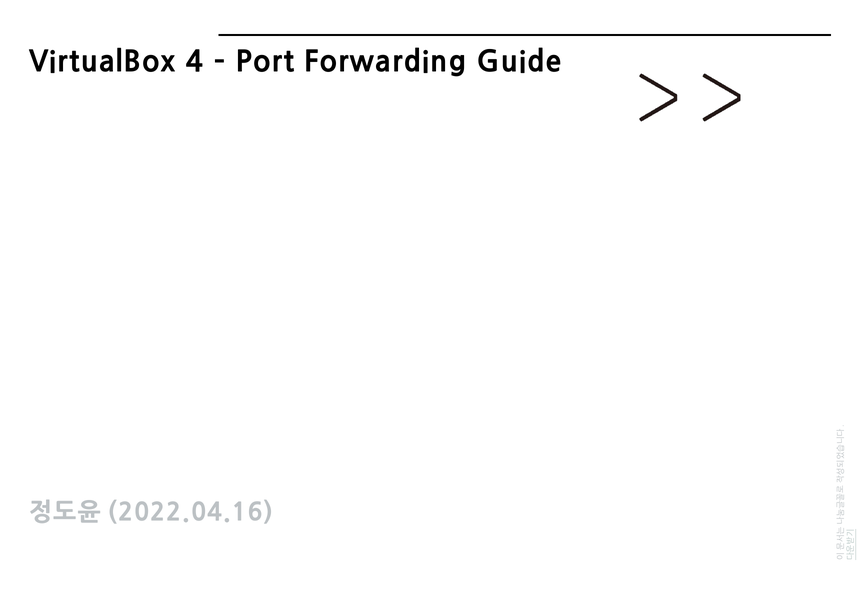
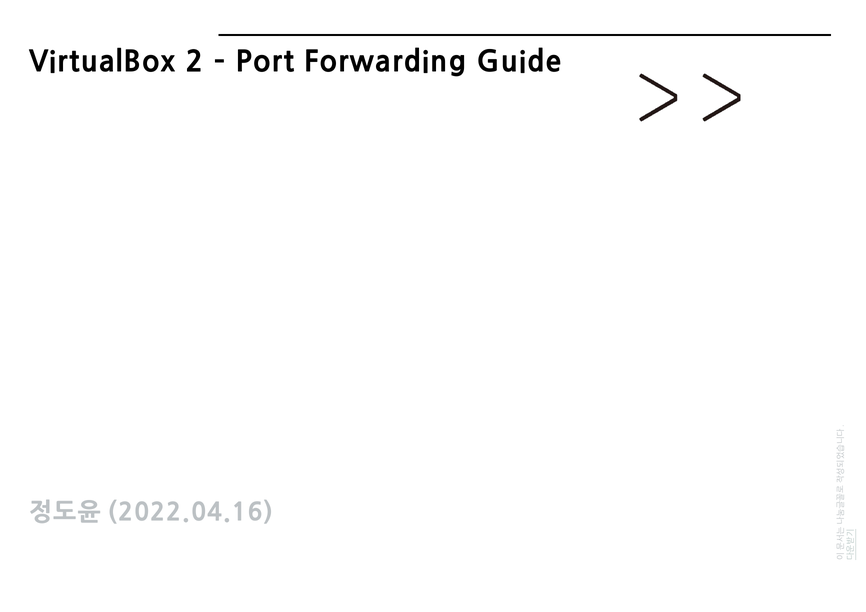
4: 4 -> 2
